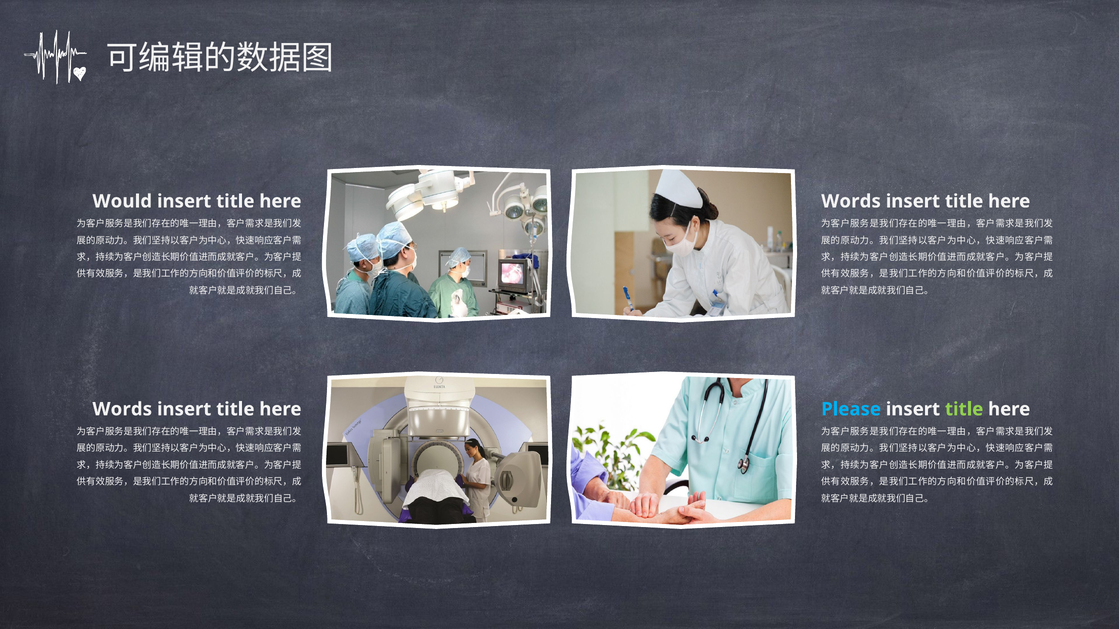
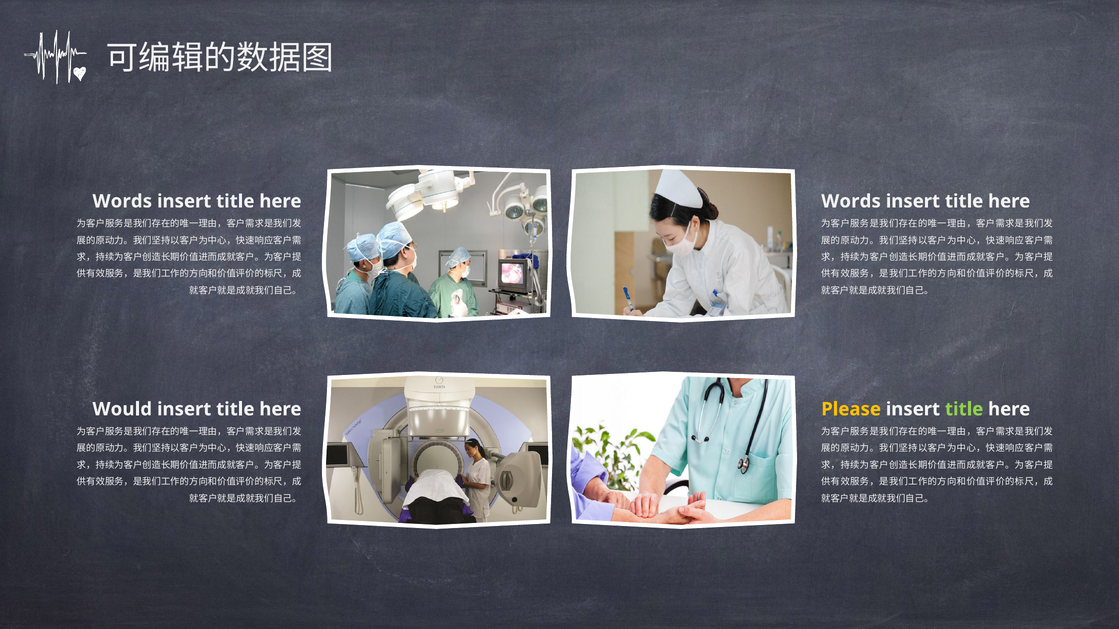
Would at (122, 201): Would -> Words
Words at (122, 409): Words -> Would
Please colour: light blue -> yellow
